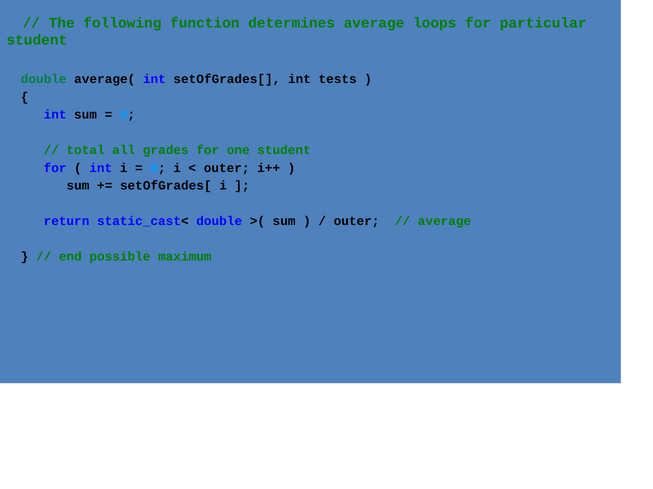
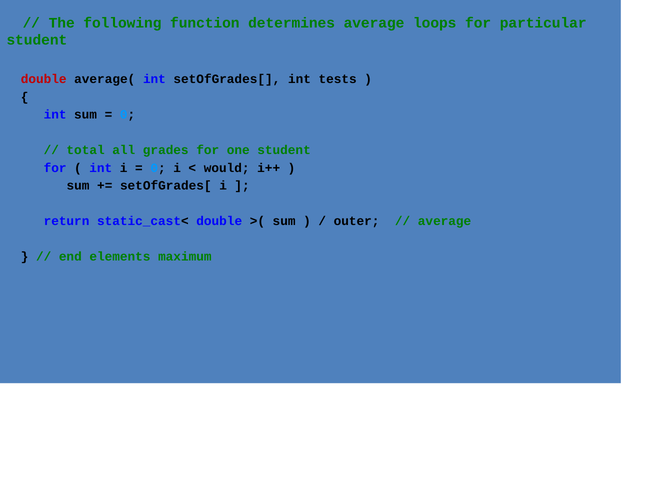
double at (44, 79) colour: green -> red
outer at (227, 168): outer -> would
possible: possible -> elements
